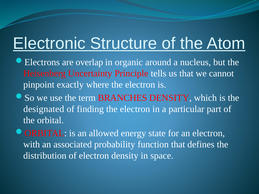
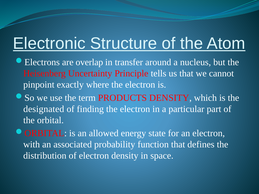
organic: organic -> transfer
BRANCHES: BRANCHES -> PRODUCTS
